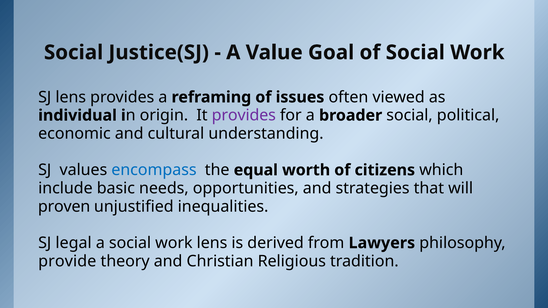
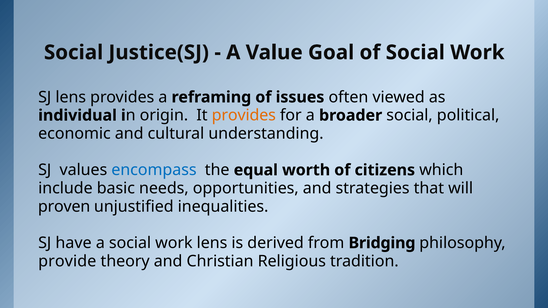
provides at (244, 115) colour: purple -> orange
legal: legal -> have
Lawyers: Lawyers -> Bridging
